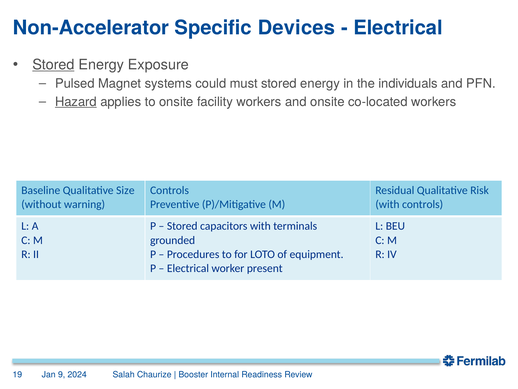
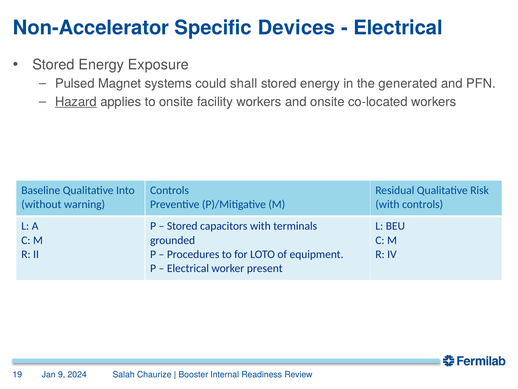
Stored at (53, 65) underline: present -> none
must: must -> shall
individuals: individuals -> generated
Size: Size -> Into
